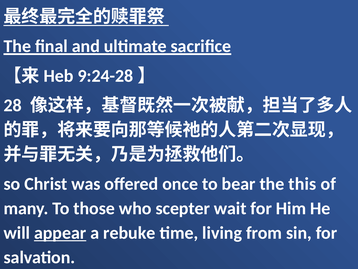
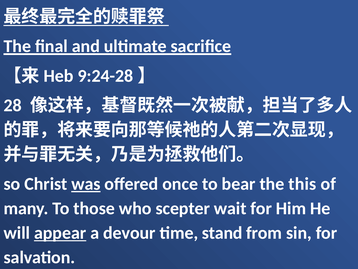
was underline: none -> present
rebuke: rebuke -> devour
living: living -> stand
